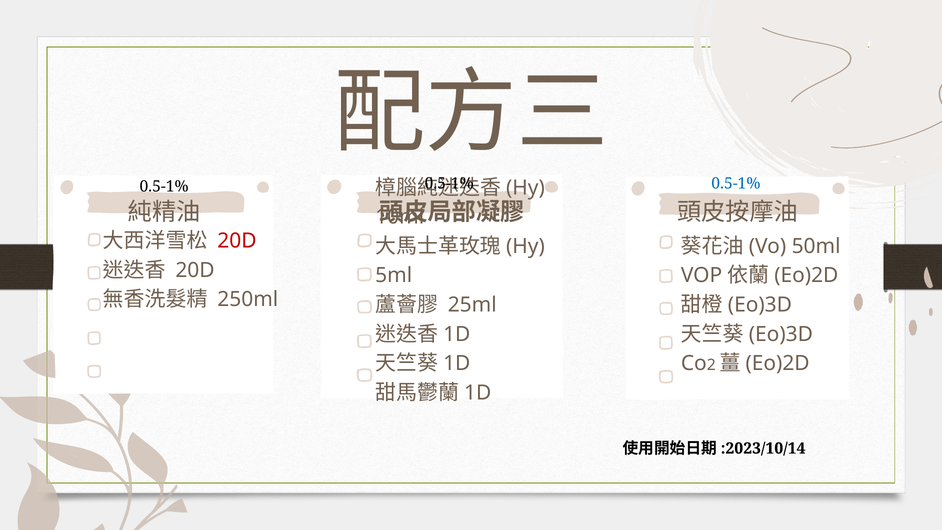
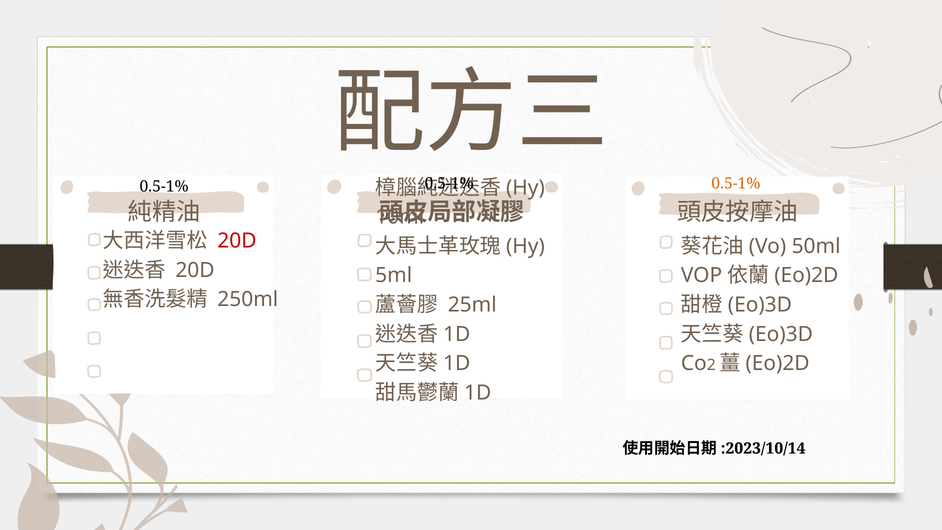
0.5-1% at (736, 183) colour: blue -> orange
